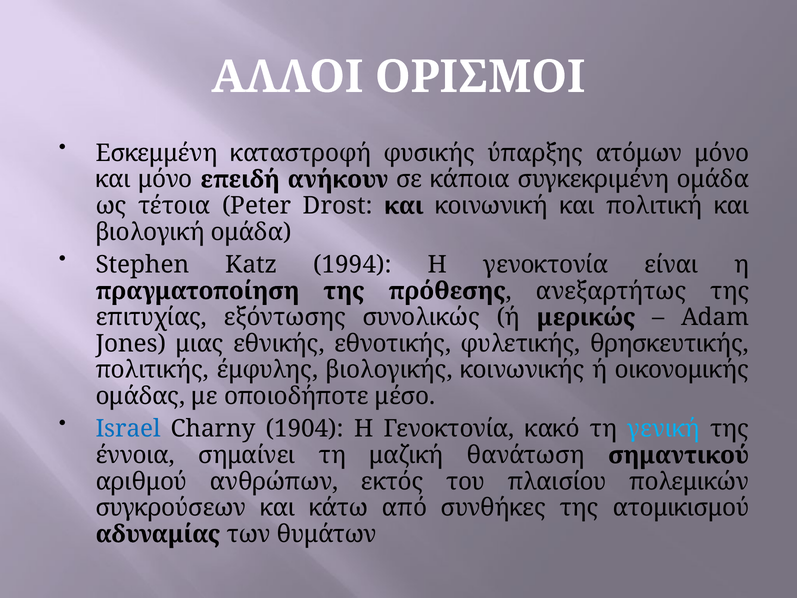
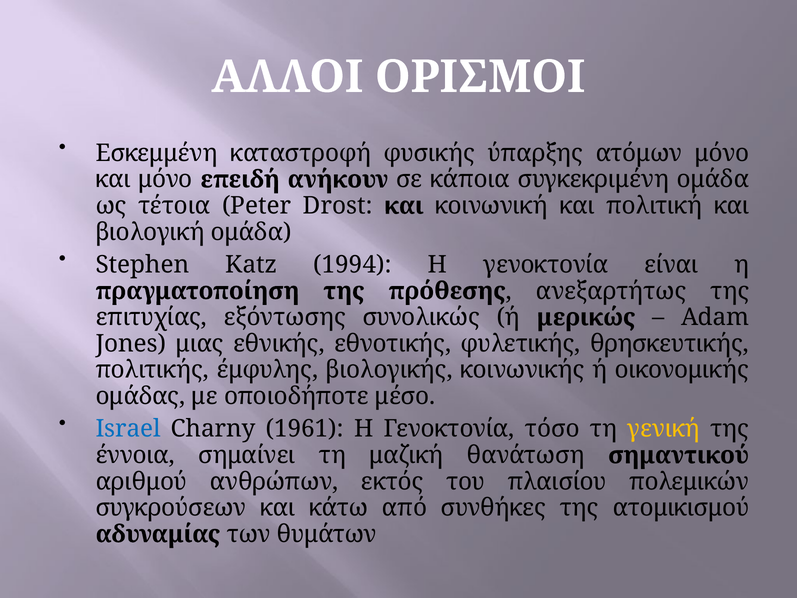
1904: 1904 -> 1961
κακό: κακό -> τόσο
γενική colour: light blue -> yellow
